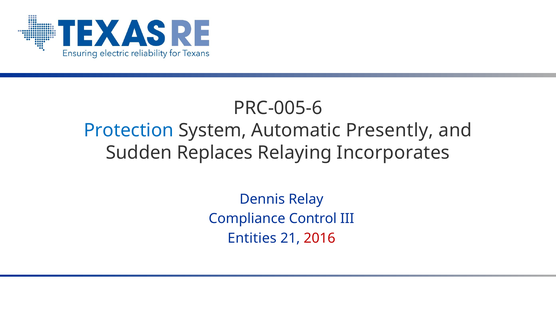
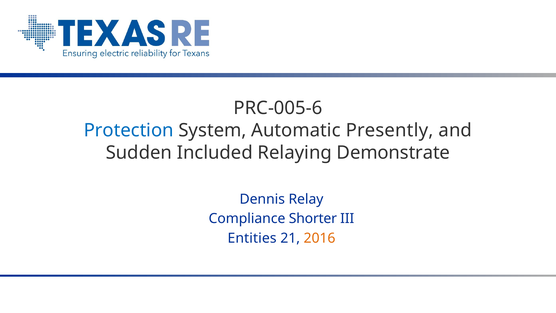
Replaces: Replaces -> Included
Incorporates: Incorporates -> Demonstrate
Control: Control -> Shorter
2016 at (320, 238) colour: red -> orange
